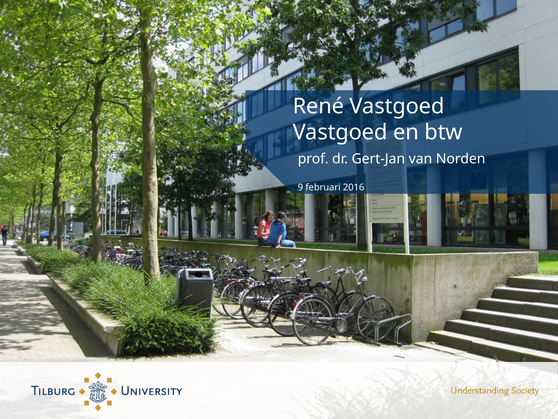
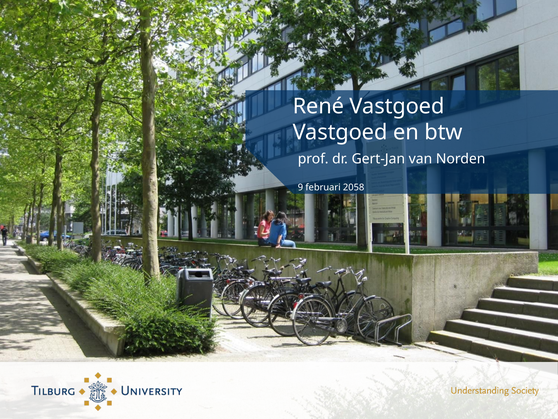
2016: 2016 -> 2058
